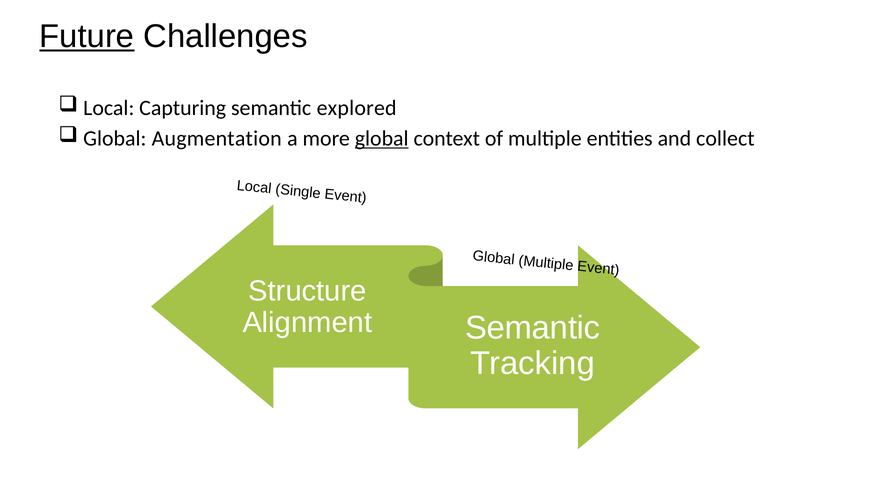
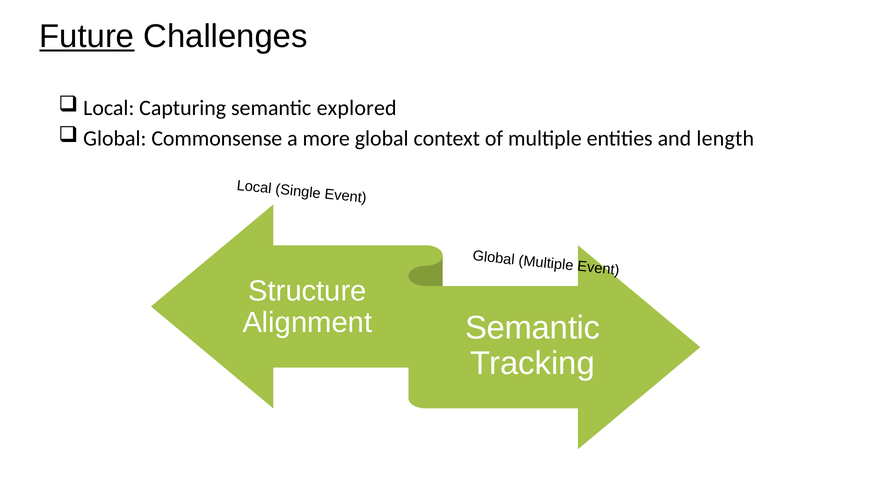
Augmentation: Augmentation -> Commonsense
global at (382, 139) underline: present -> none
collect: collect -> length
